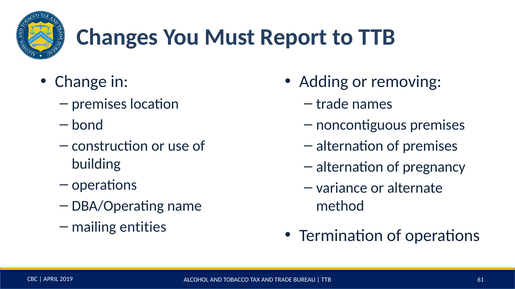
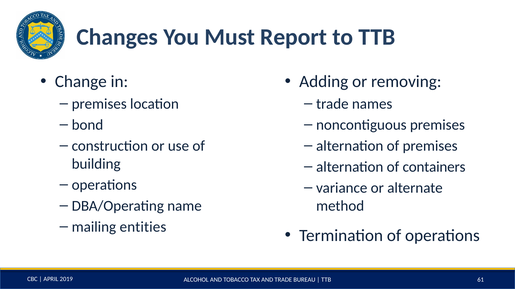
pregnancy: pregnancy -> containers
